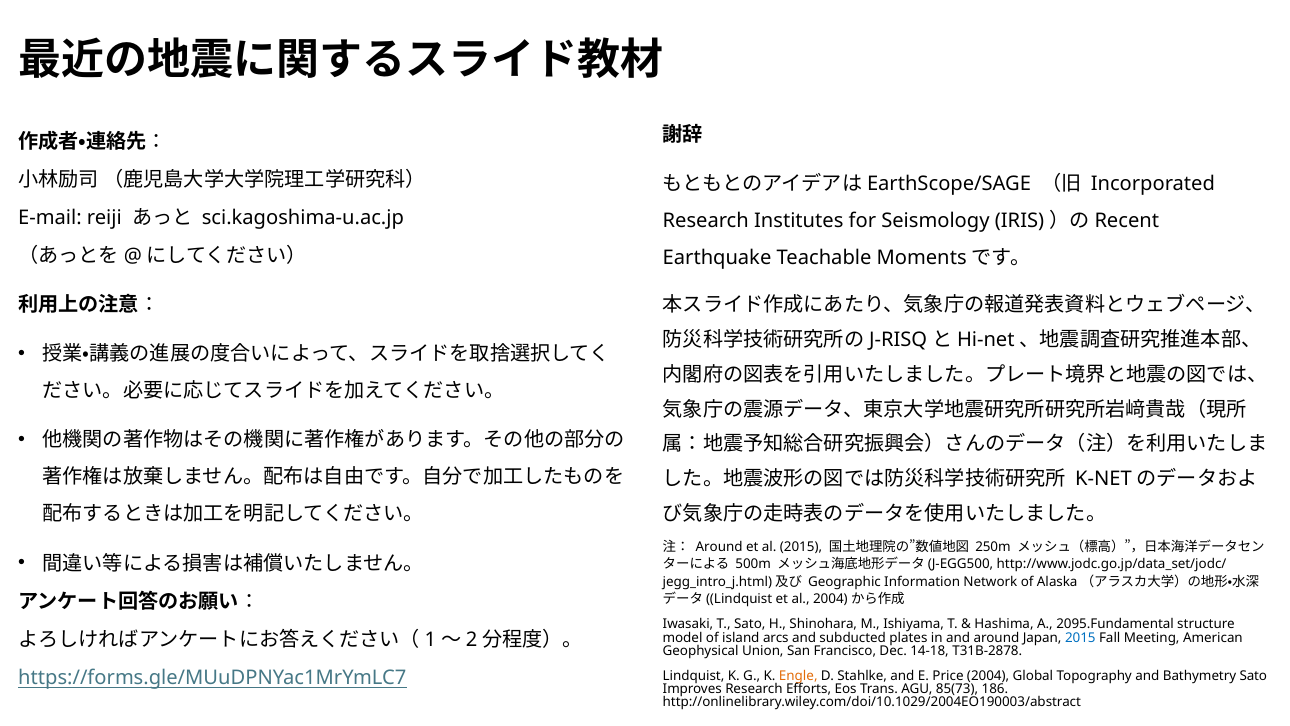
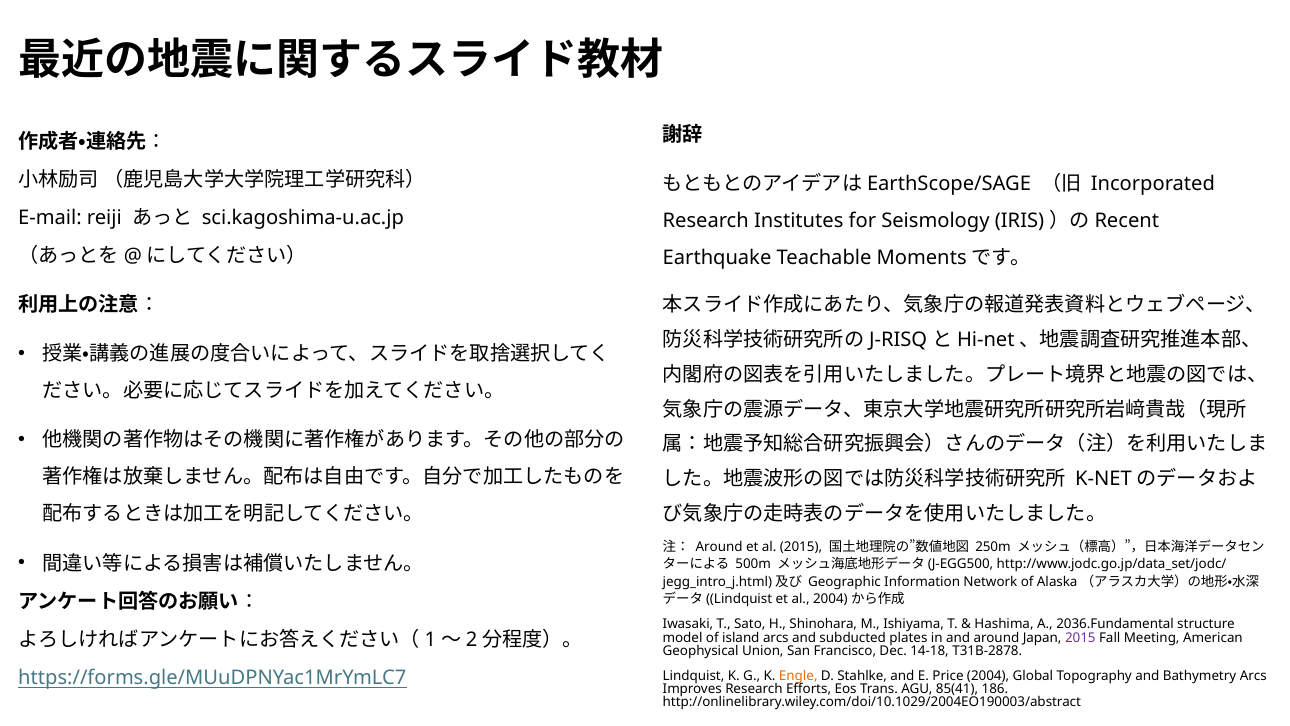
2095.Fundamental: 2095.Fundamental -> 2036.Fundamental
2015 at (1080, 637) colour: blue -> purple
Bathymetry Sato: Sato -> Arcs
85(73: 85(73 -> 85(41
